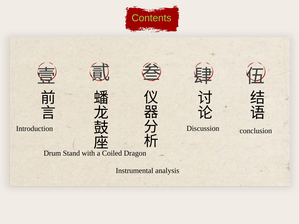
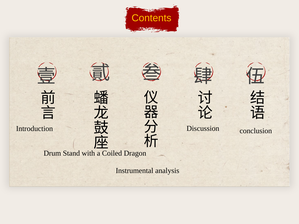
Contents colour: light green -> yellow
